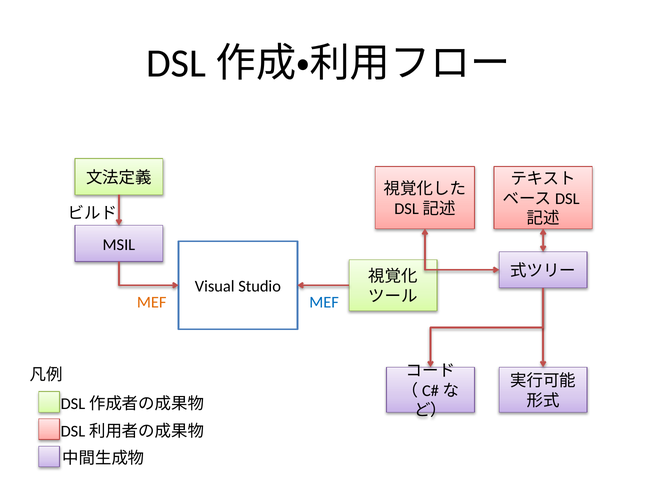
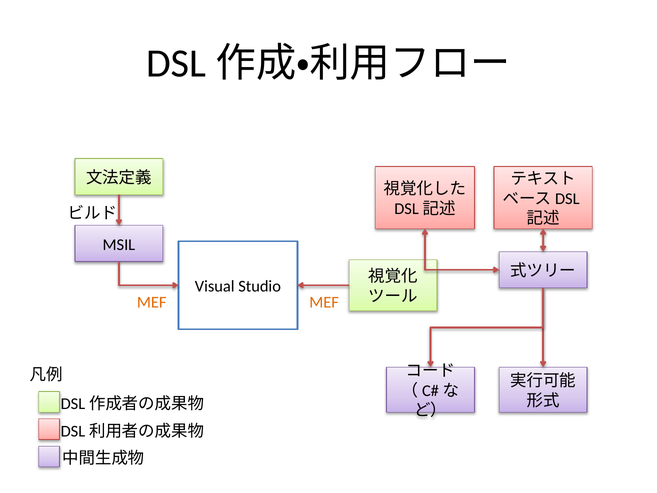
MEF at (324, 302) colour: blue -> orange
